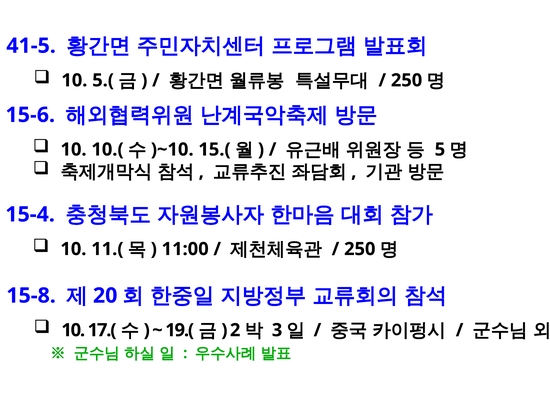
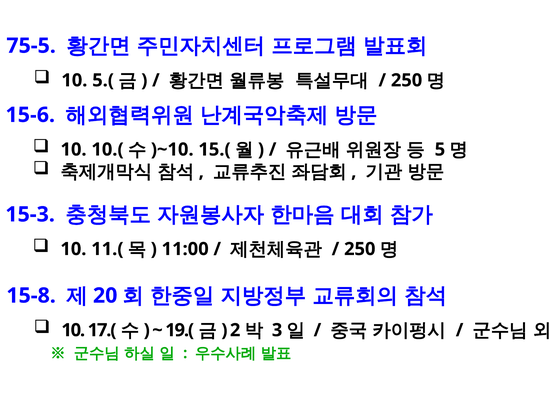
41-5: 41-5 -> 75-5
15-4: 15-4 -> 15-3
